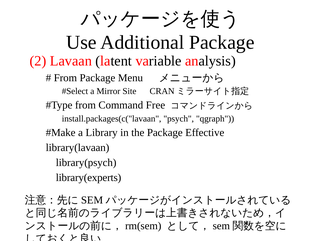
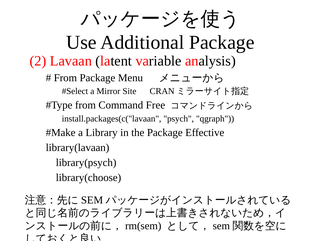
library(experts: library(experts -> library(choose
